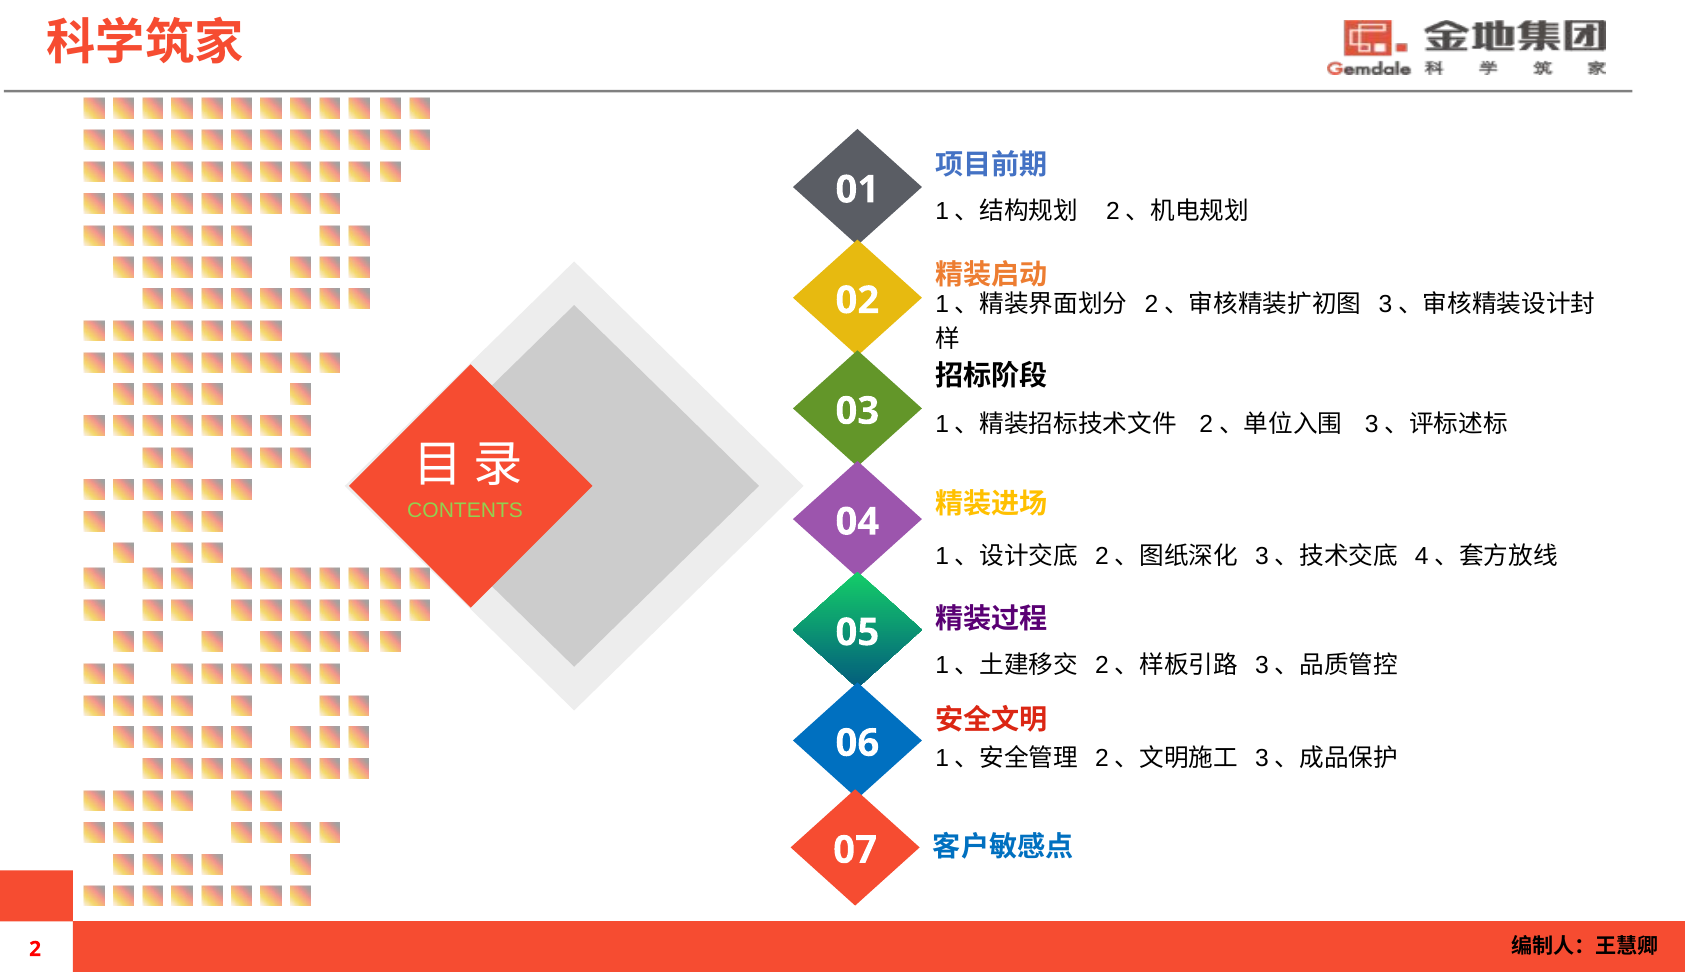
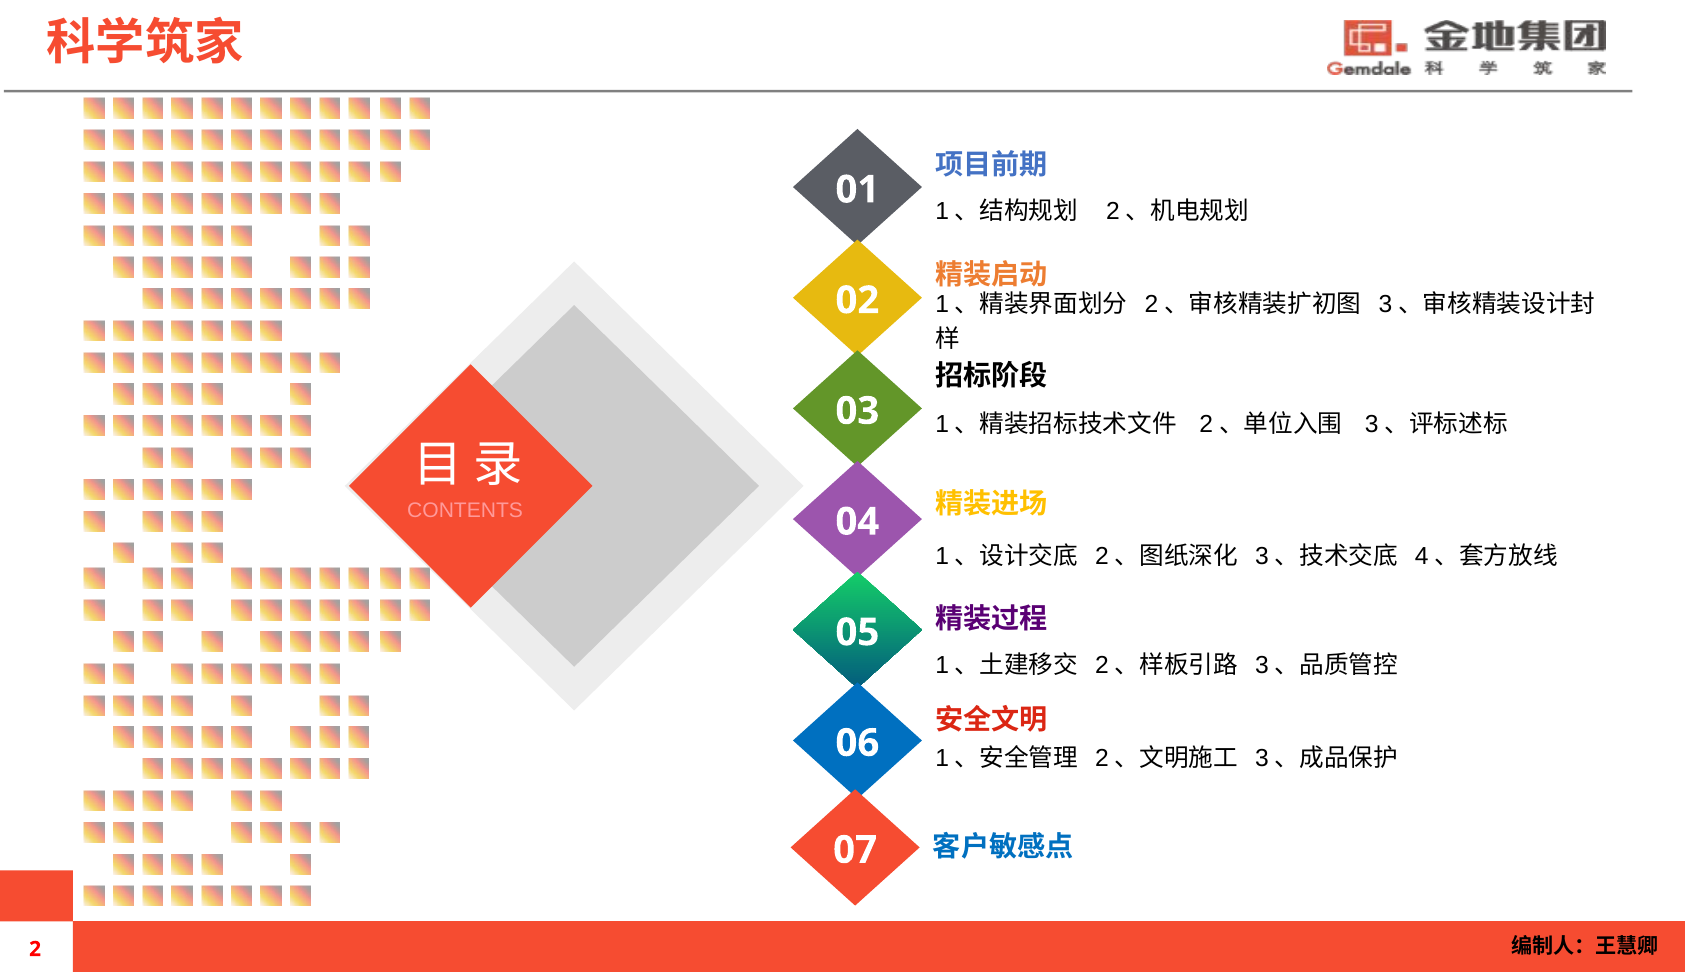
CONTENTS colour: light green -> pink
